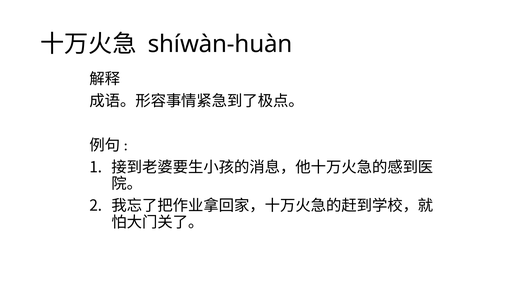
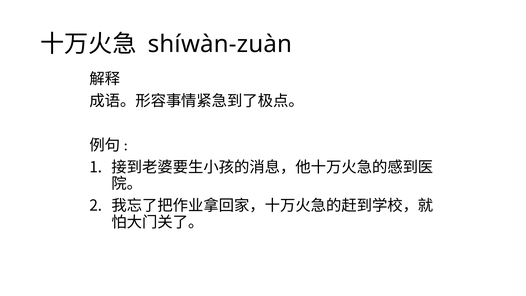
shíwàn-huàn: shíwàn-huàn -> shíwàn-zuàn
